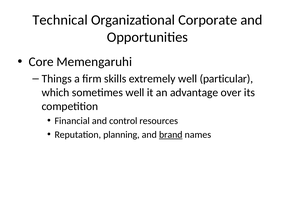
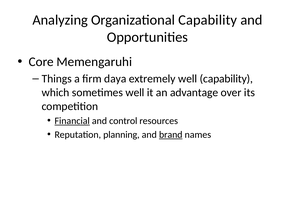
Technical: Technical -> Analyzing
Organizational Corporate: Corporate -> Capability
skills: skills -> daya
well particular: particular -> capability
Financial underline: none -> present
